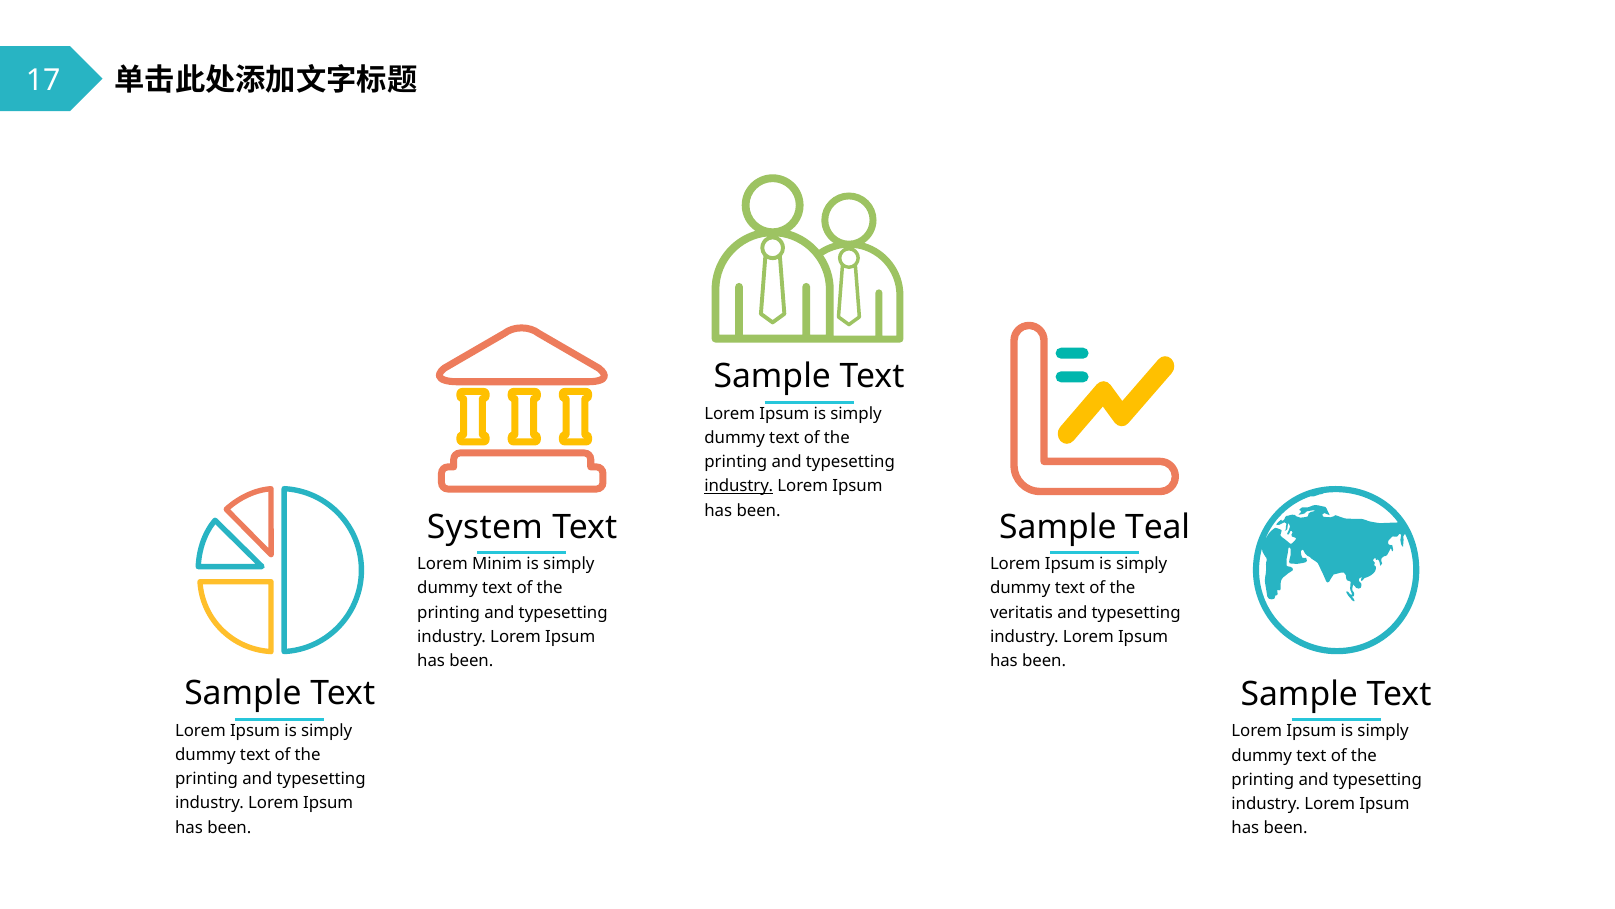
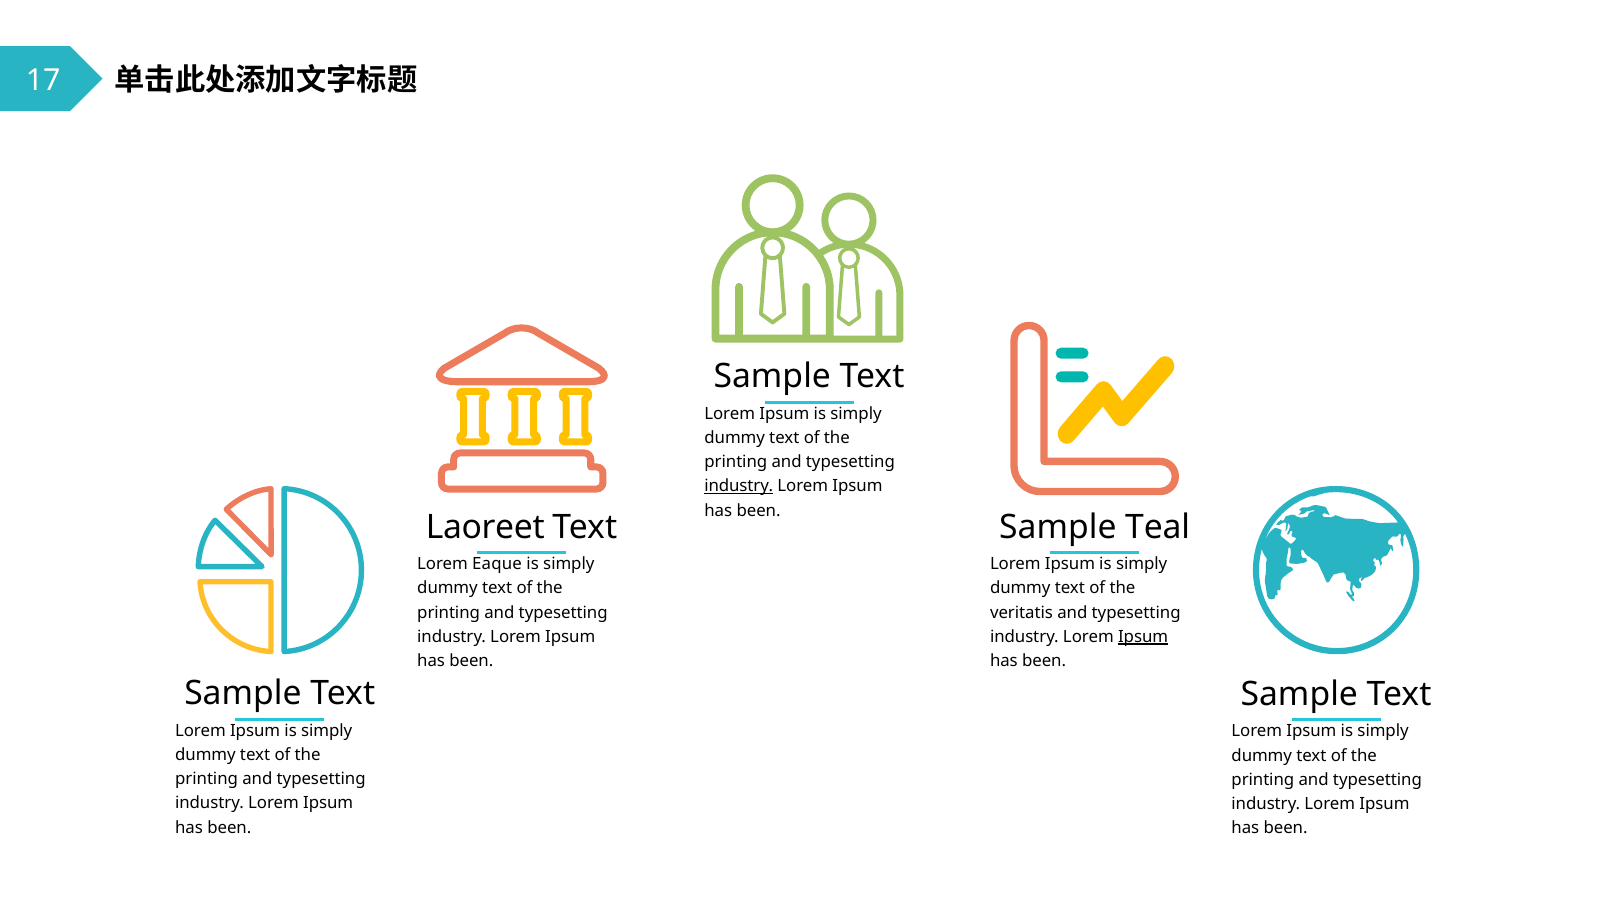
System: System -> Laoreet
Minim: Minim -> Eaque
Ipsum at (1143, 636) underline: none -> present
